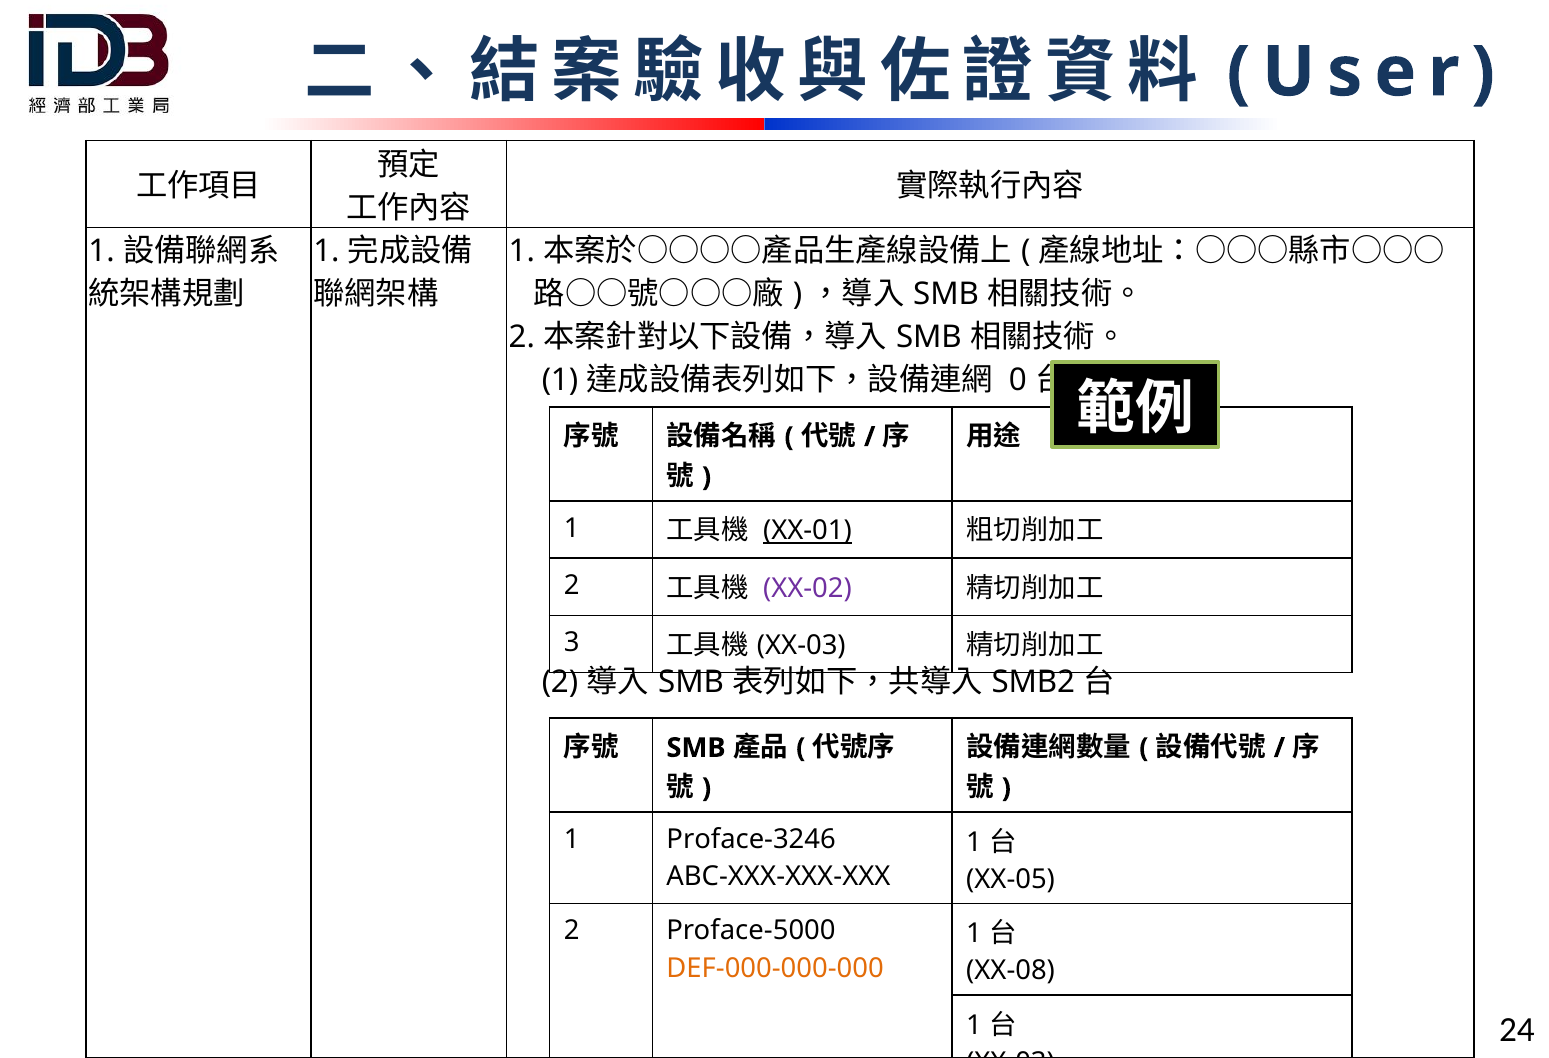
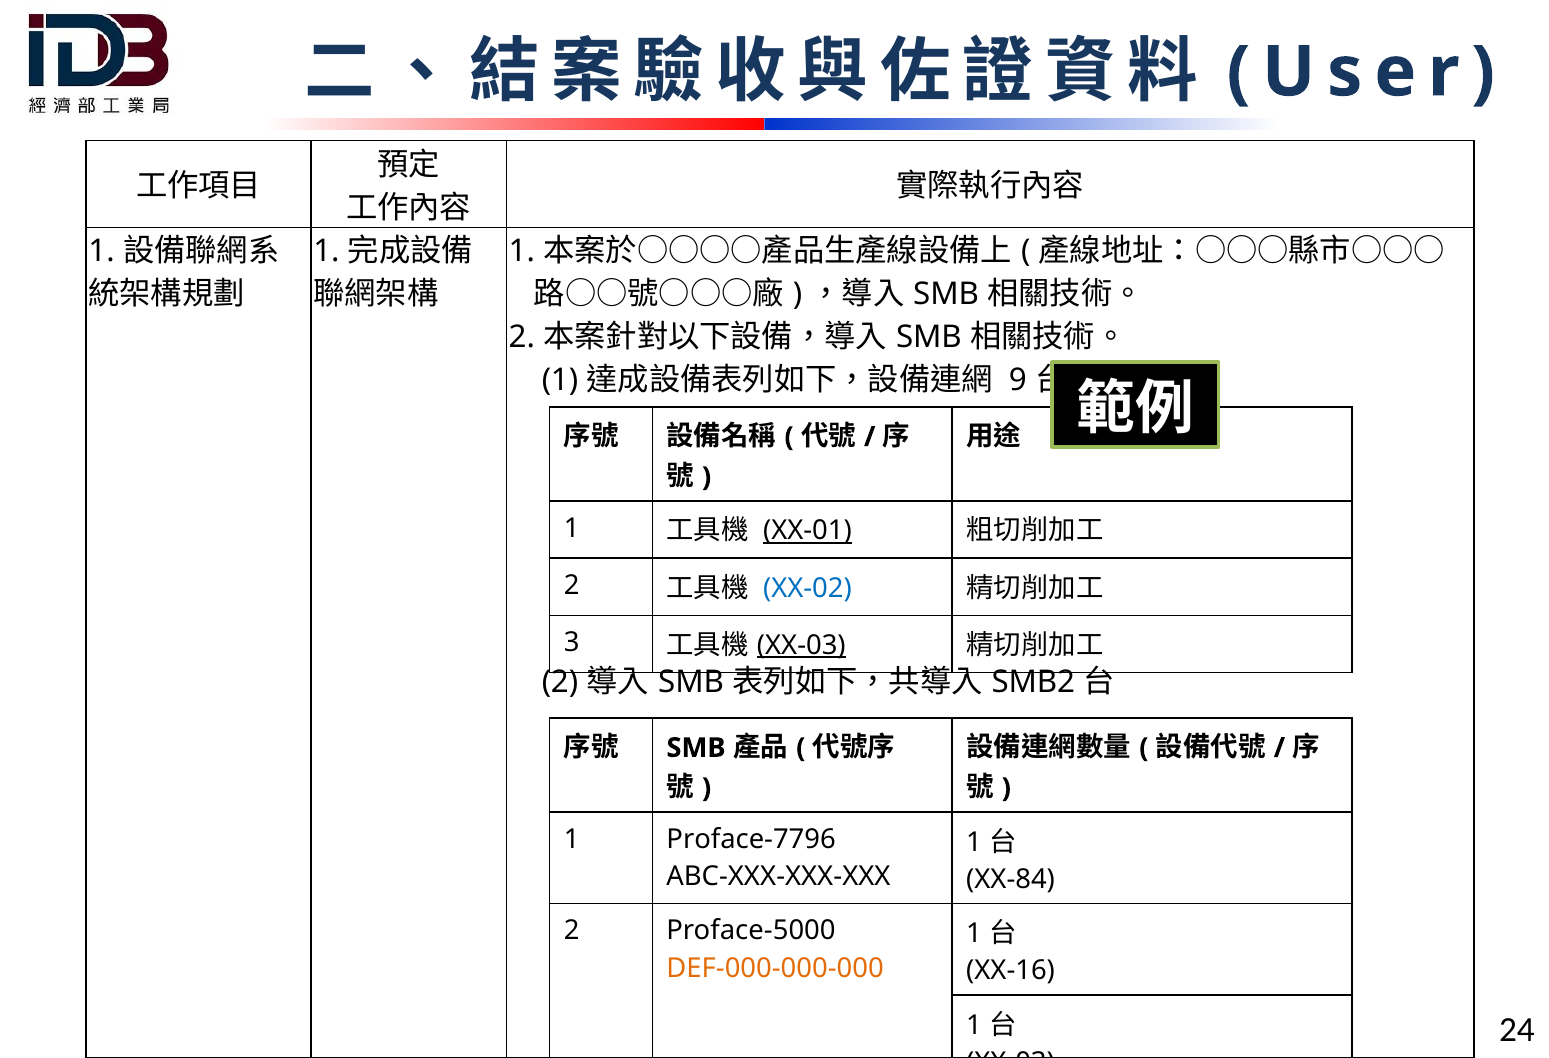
0: 0 -> 9
XX-02 colour: purple -> blue
XX-03 at (801, 645) underline: none -> present
Proface-3246: Proface-3246 -> Proface-7796
XX-05: XX-05 -> XX-84
XX-08: XX-08 -> XX-16
